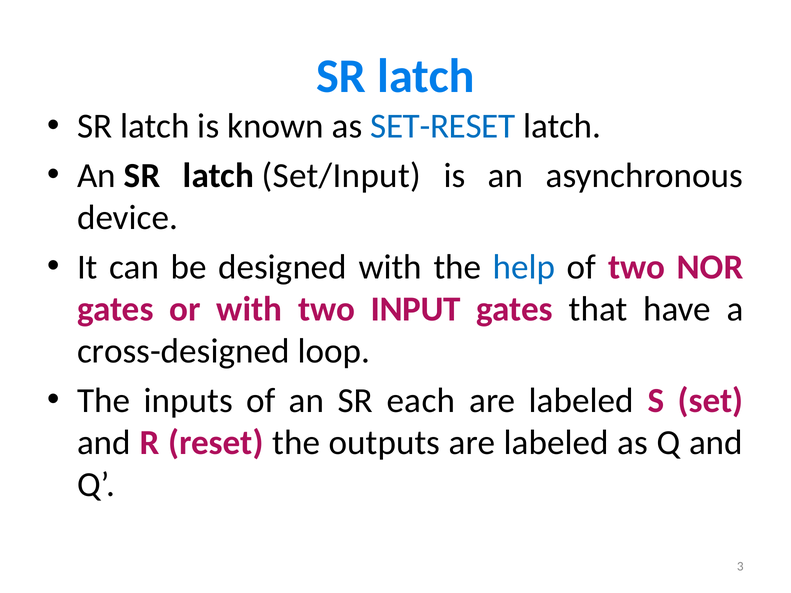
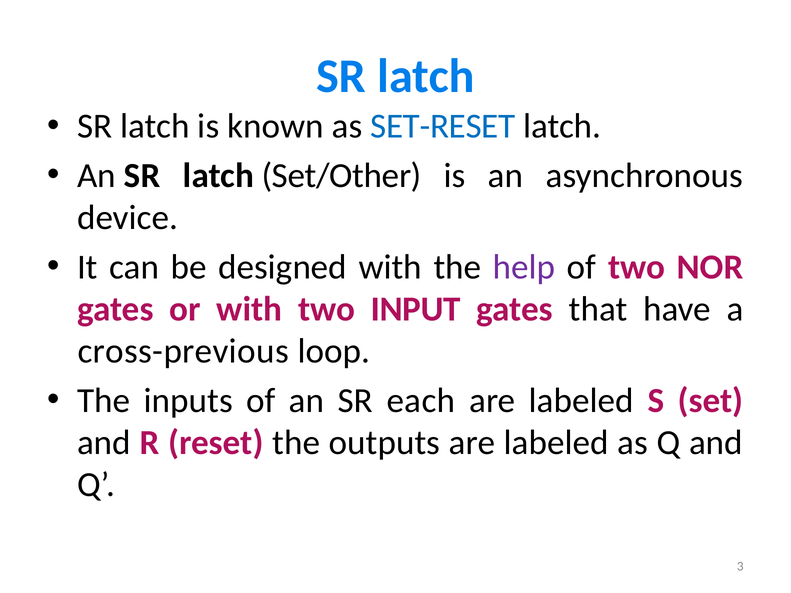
Set/Input: Set/Input -> Set/Other
help colour: blue -> purple
cross-designed: cross-designed -> cross-previous
